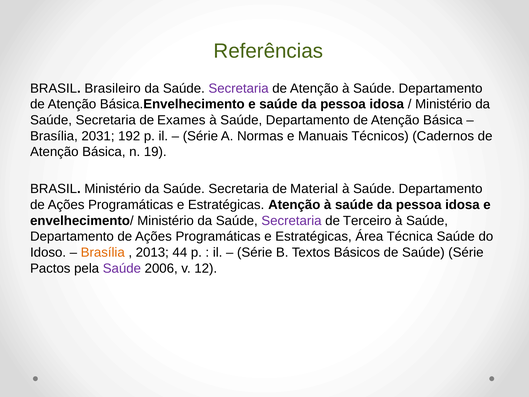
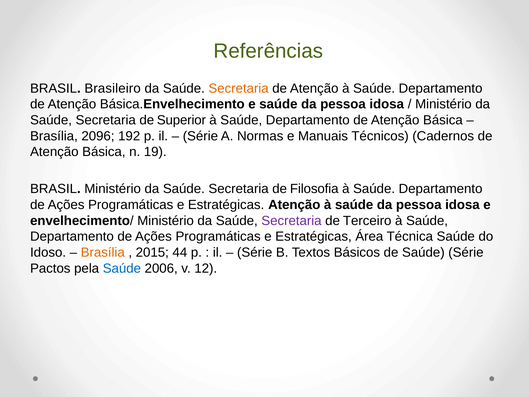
Secretaria at (239, 88) colour: purple -> orange
Exames: Exames -> Superior
2031: 2031 -> 2096
Material: Material -> Filosofia
2013: 2013 -> 2015
Saúde at (122, 268) colour: purple -> blue
